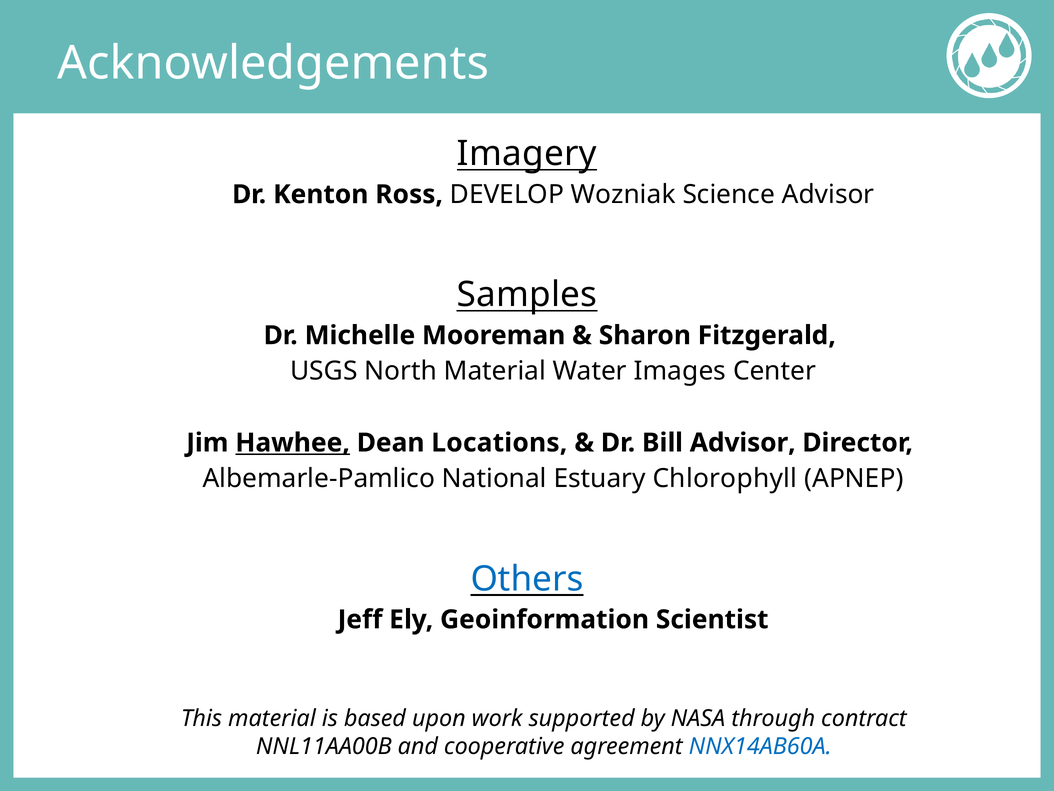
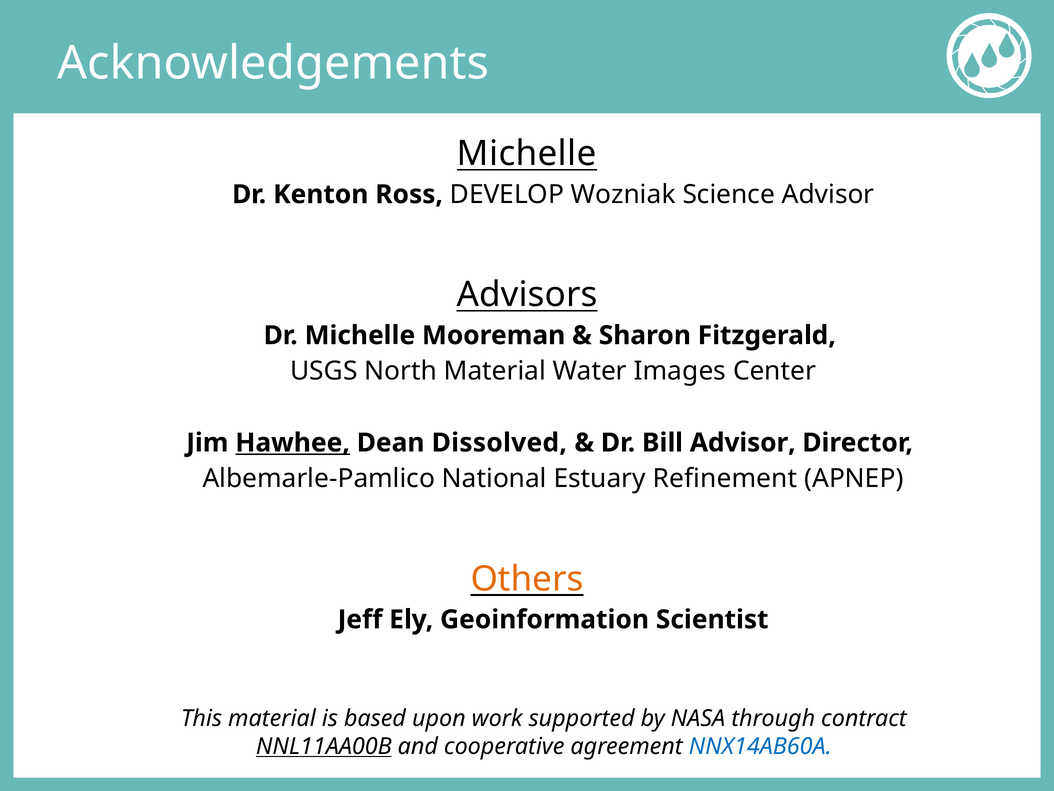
Imagery at (527, 154): Imagery -> Michelle
Samples: Samples -> Advisors
Locations: Locations -> Dissolved
Chlorophyll: Chlorophyll -> Refinement
Others colour: blue -> orange
NNL11AA00B underline: none -> present
